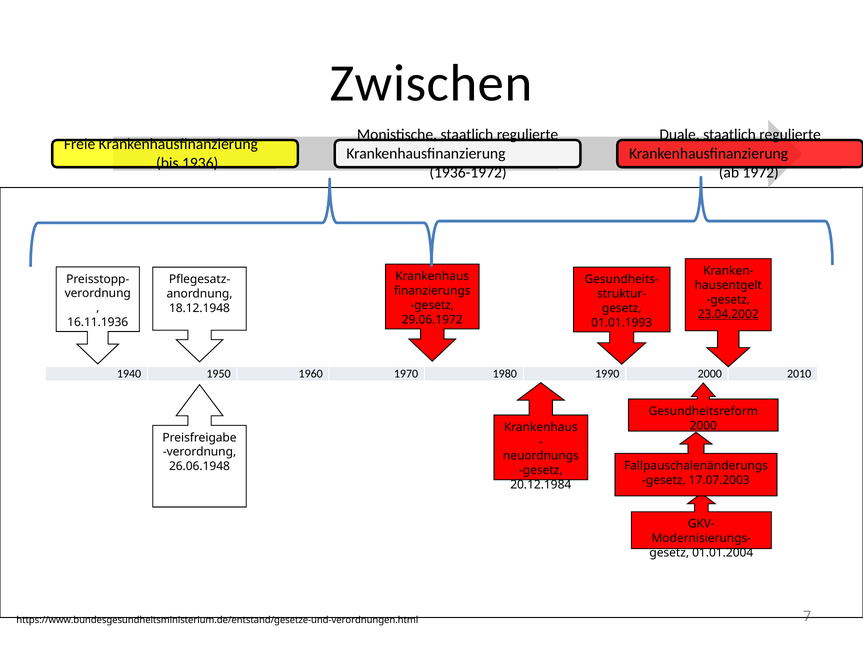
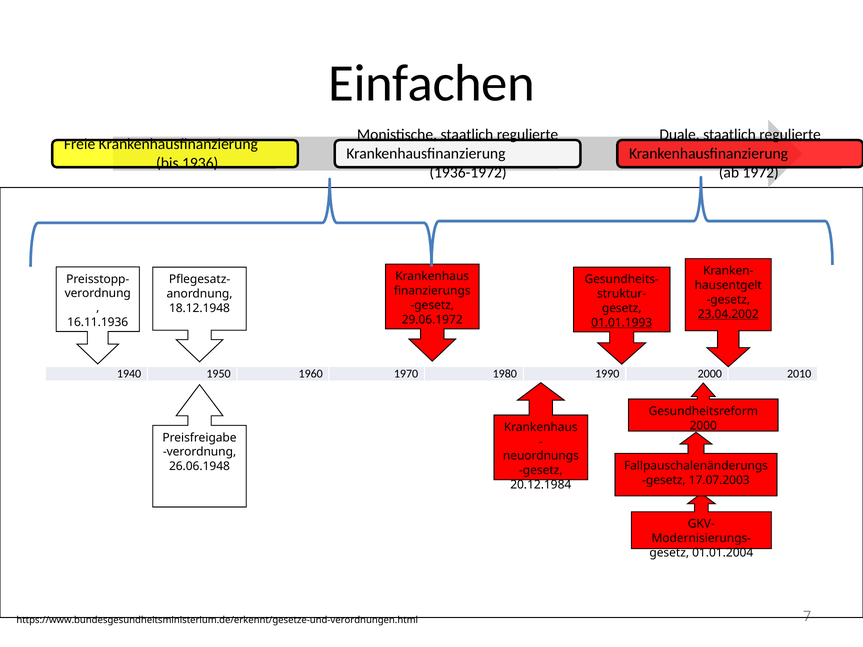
Zwischen: Zwischen -> Einfachen
01.01.1993 underline: none -> present
https://www.bundesgesundheitsministerium.de/entstand/gesetze-und-verordnungen.html: https://www.bundesgesundheitsministerium.de/entstand/gesetze-und-verordnungen.html -> https://www.bundesgesundheitsministerium.de/erkennt/gesetze-und-verordnungen.html
